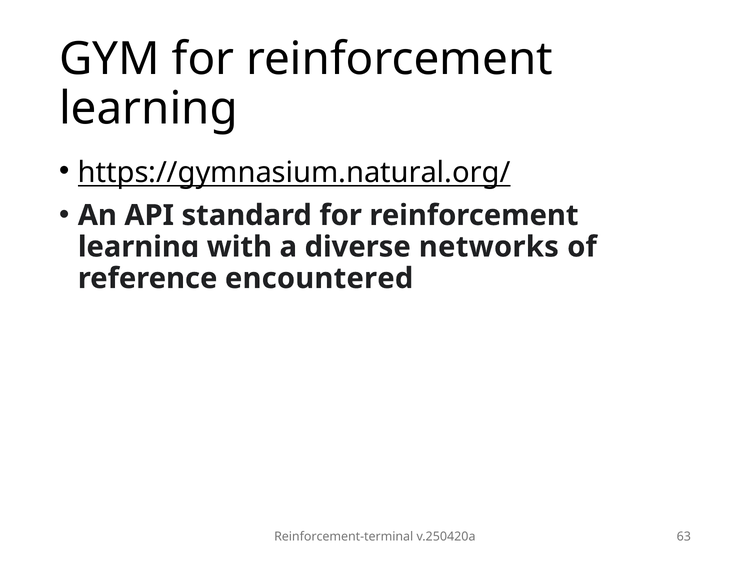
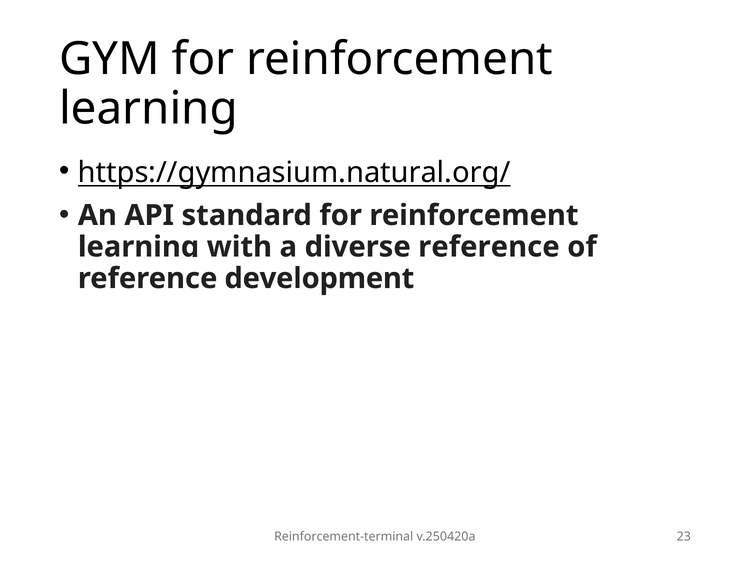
networks at (489, 247): networks -> reference
encountered: encountered -> development
63: 63 -> 23
